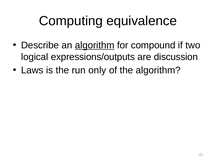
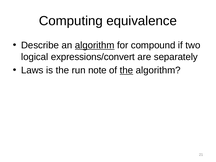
expressions/outputs: expressions/outputs -> expressions/convert
discussion: discussion -> separately
only: only -> note
the at (126, 70) underline: none -> present
